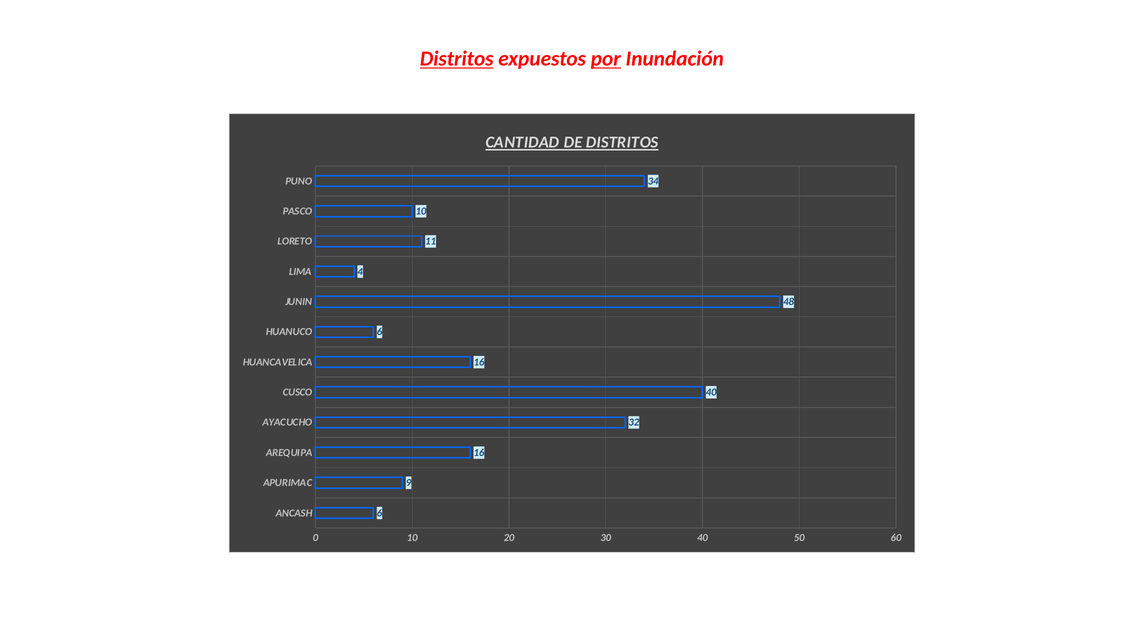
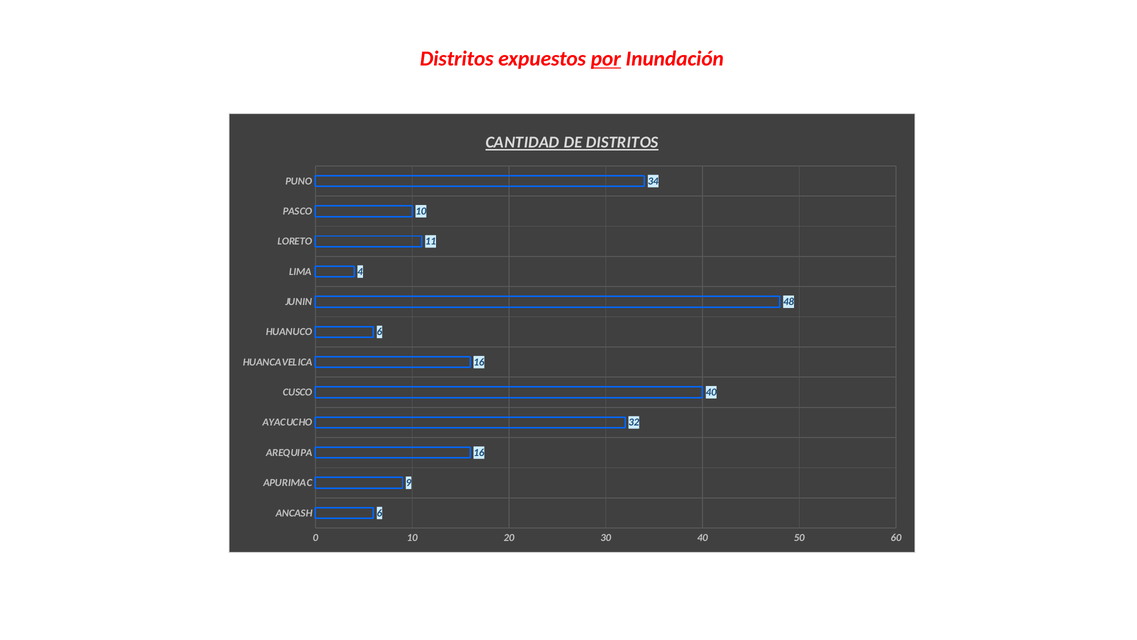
Distritos at (457, 59) underline: present -> none
